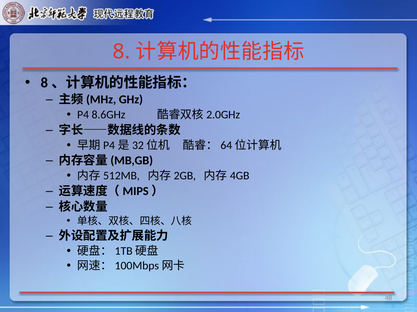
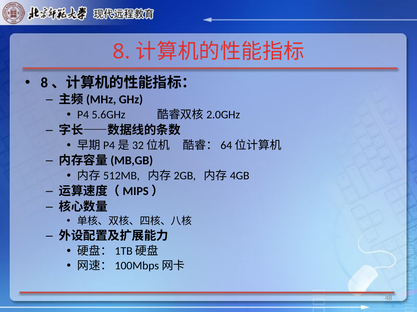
8.6GHz: 8.6GHz -> 5.6GHz
